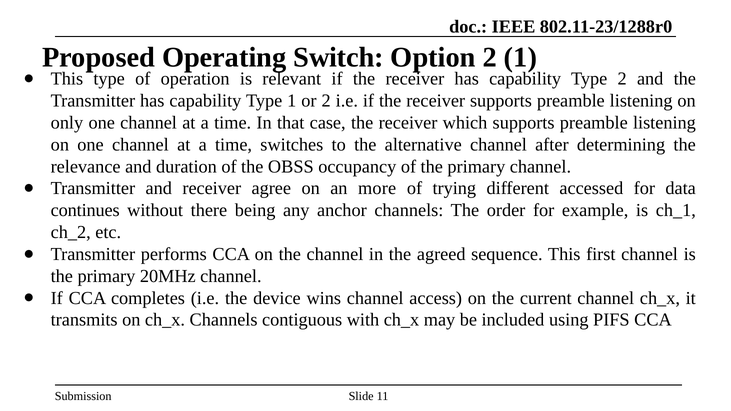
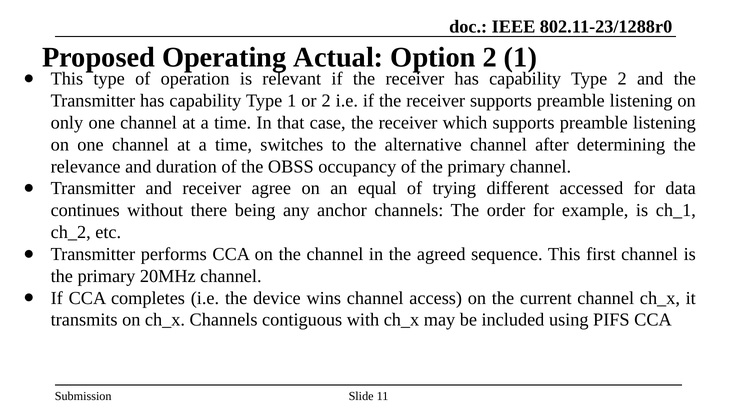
Switch: Switch -> Actual
more: more -> equal
